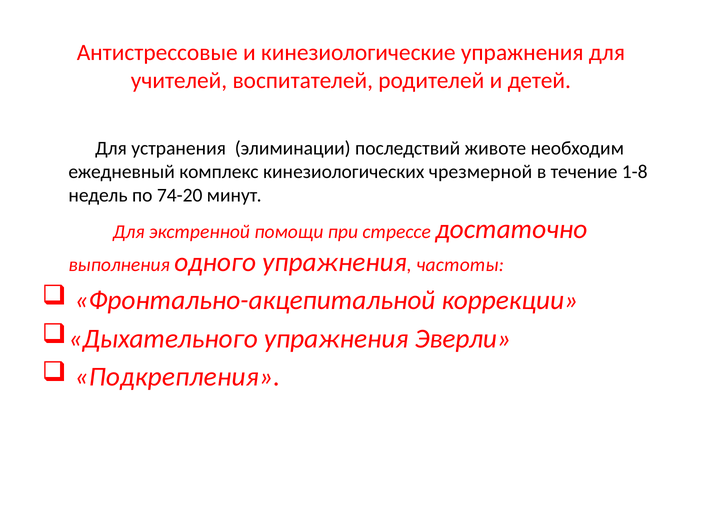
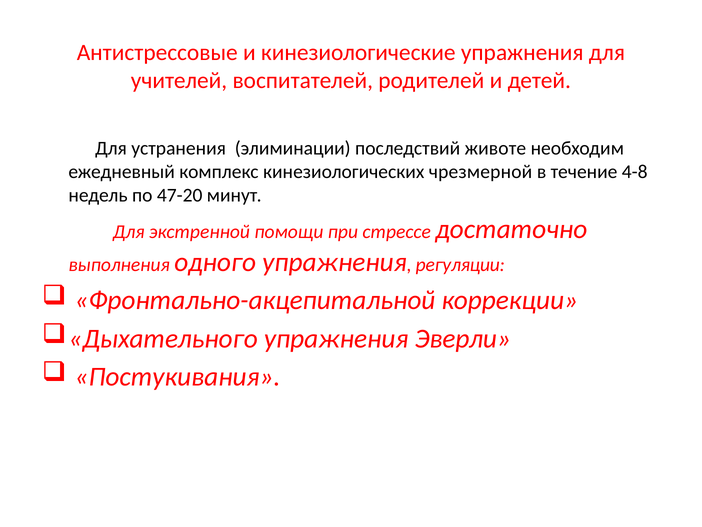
1-8: 1-8 -> 4-8
74-20: 74-20 -> 47-20
частоты: частоты -> регуляции
Подкрепления: Подкрепления -> Постукивания
